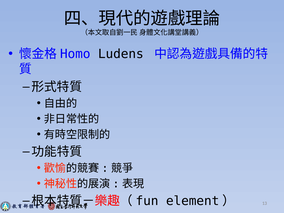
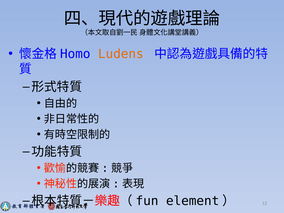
Ludens colour: black -> orange
